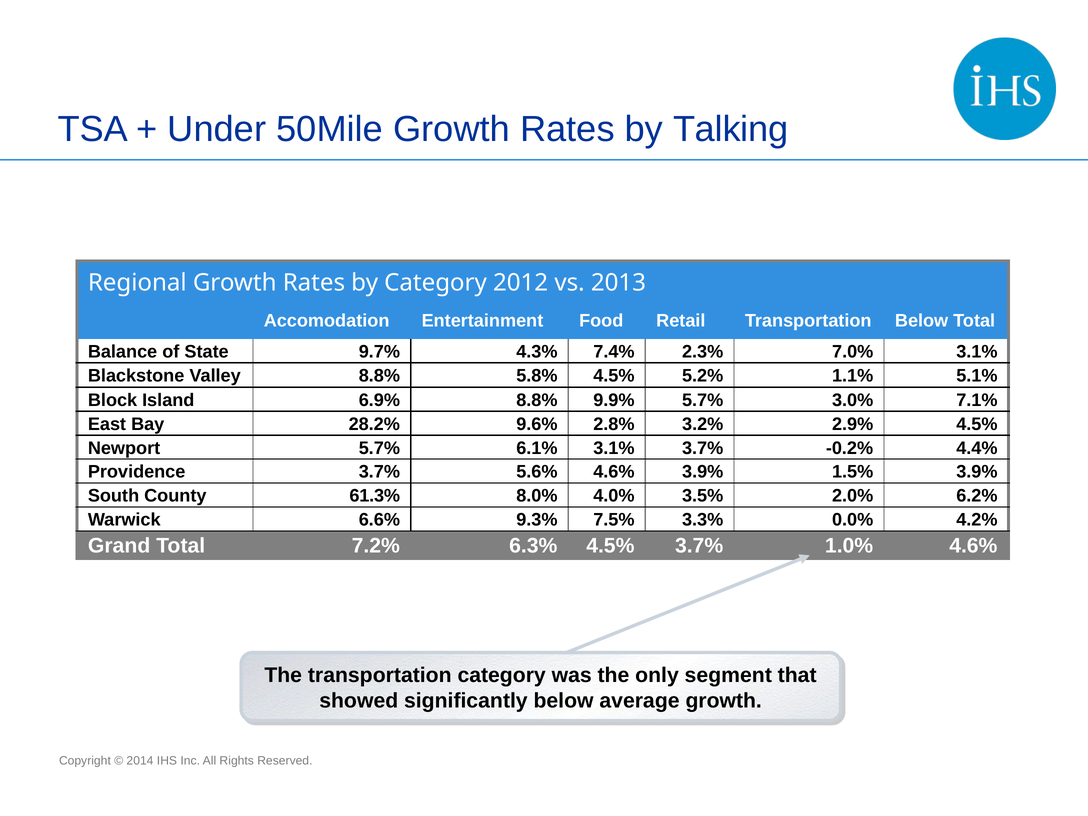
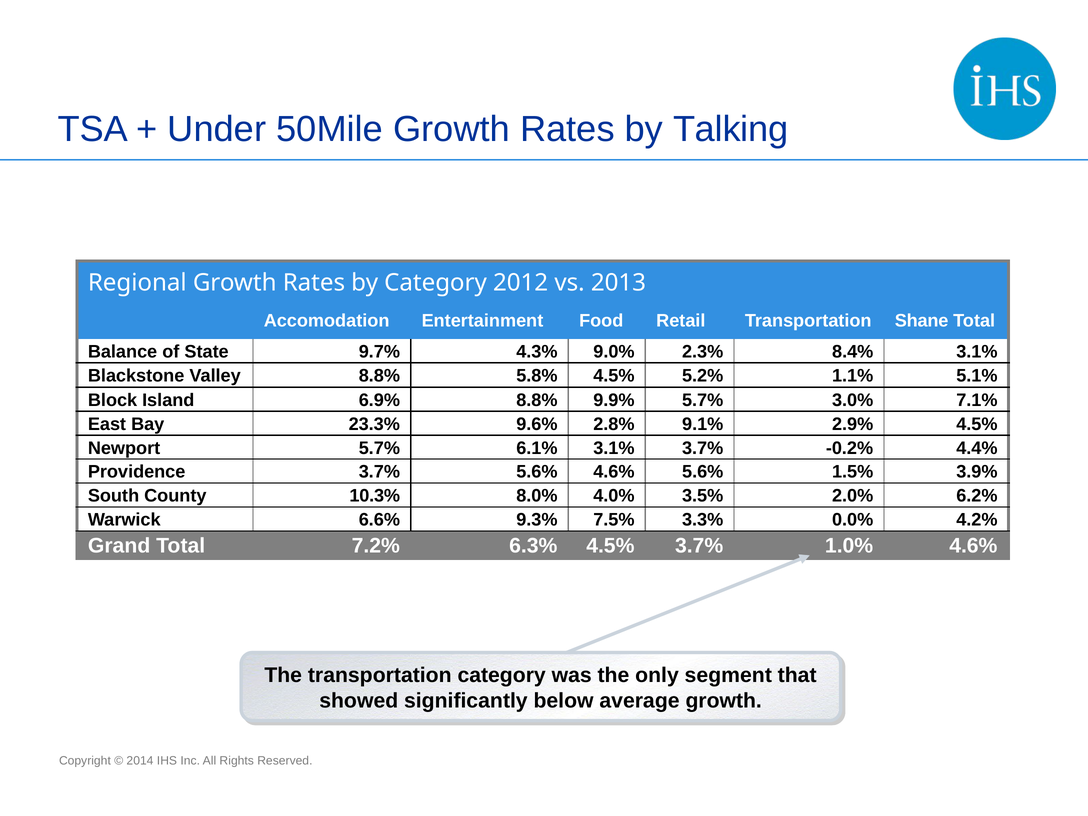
Transportation Below: Below -> Shane
7.4%: 7.4% -> 9.0%
7.0%: 7.0% -> 8.4%
28.2%: 28.2% -> 23.3%
3.2%: 3.2% -> 9.1%
4.6% 3.9%: 3.9% -> 5.6%
61.3%: 61.3% -> 10.3%
